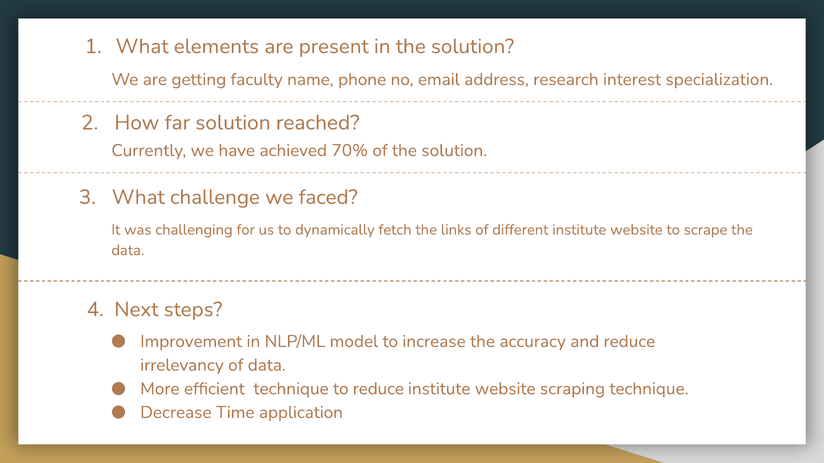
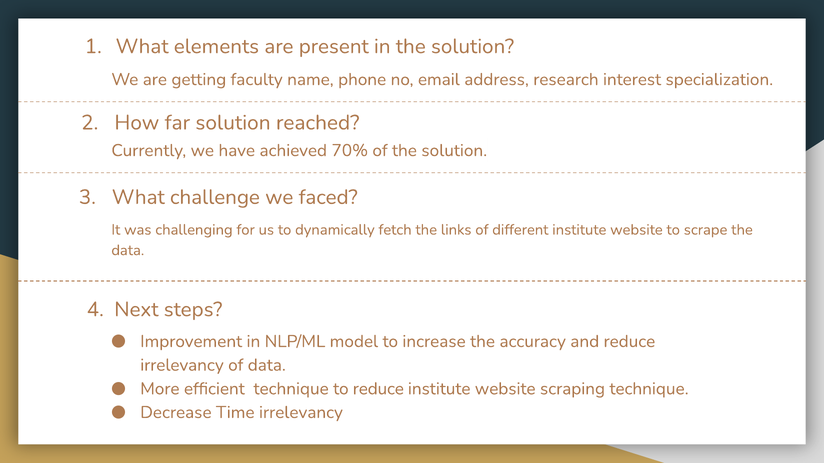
Time application: application -> irrelevancy
